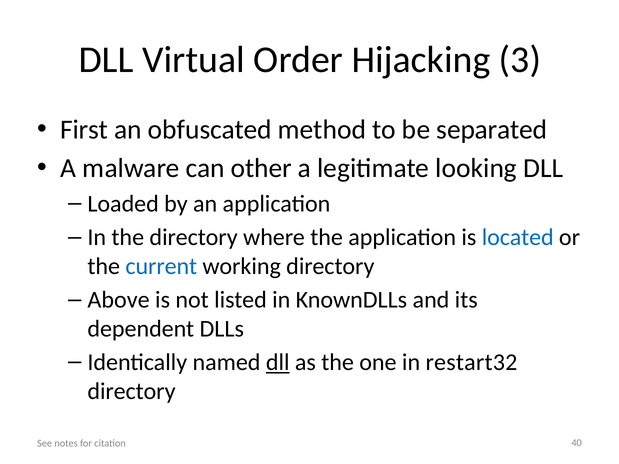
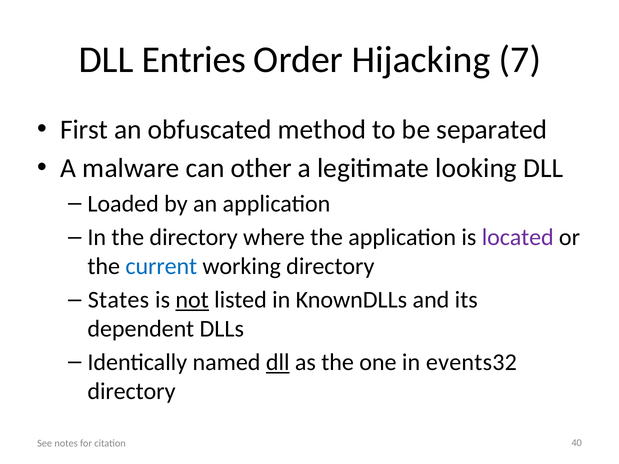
Virtual: Virtual -> Entries
3: 3 -> 7
located colour: blue -> purple
Above: Above -> States
not underline: none -> present
restart32: restart32 -> events32
